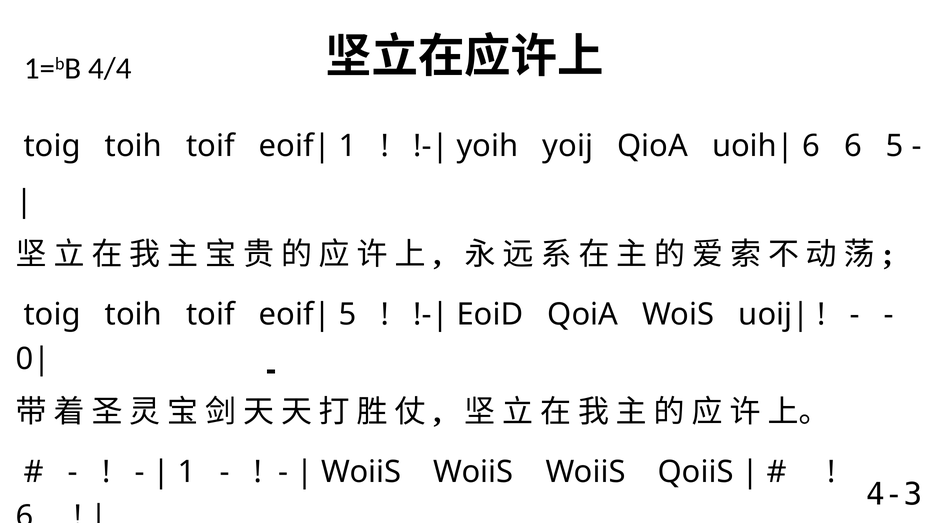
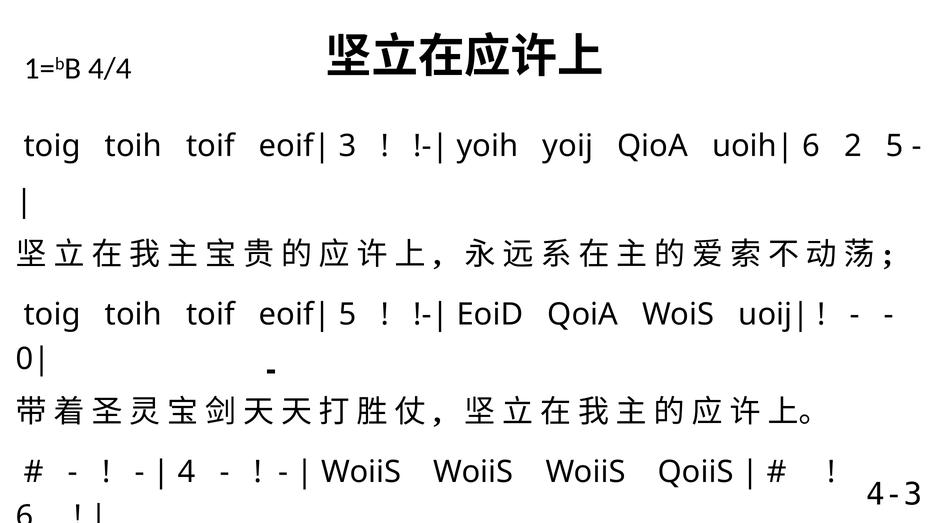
1 at (348, 146): 1 -> 3
6 6: 6 -> 2
1 at (187, 472): 1 -> 4
